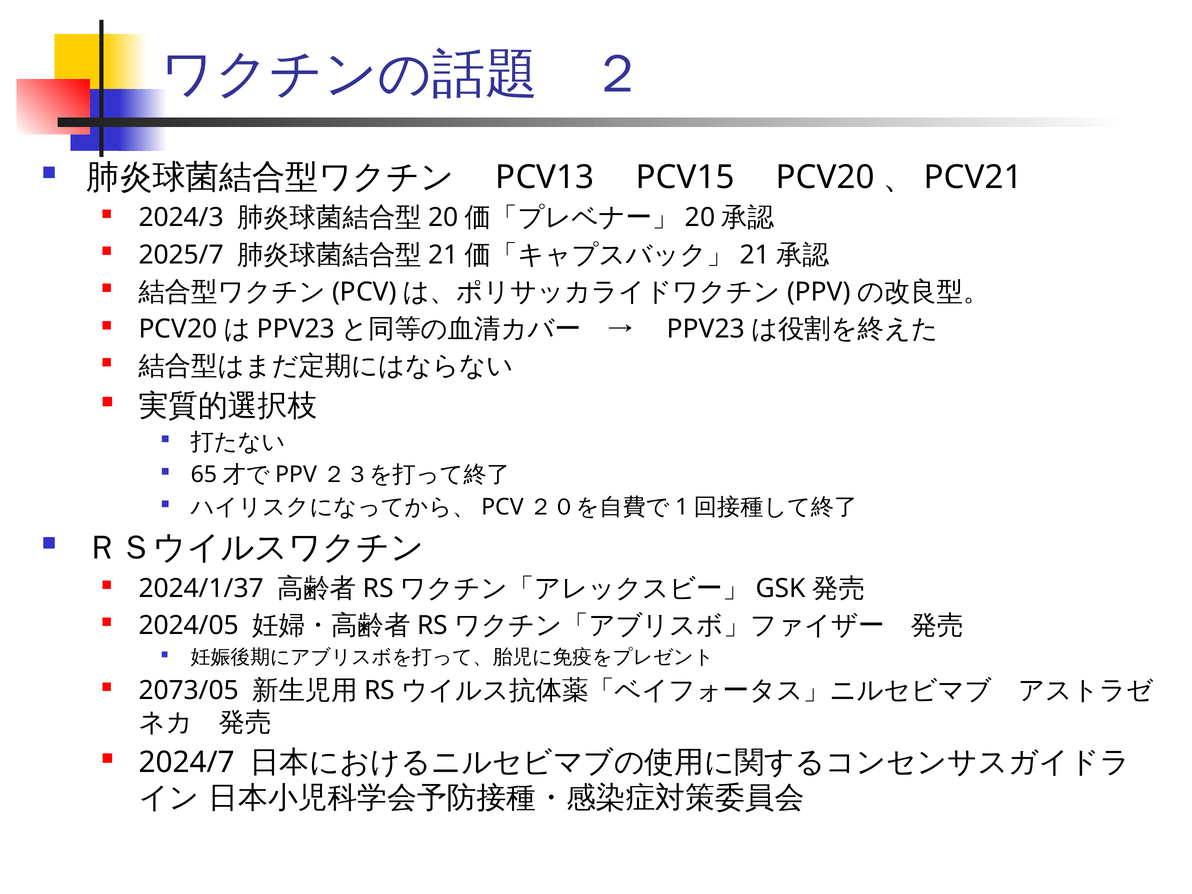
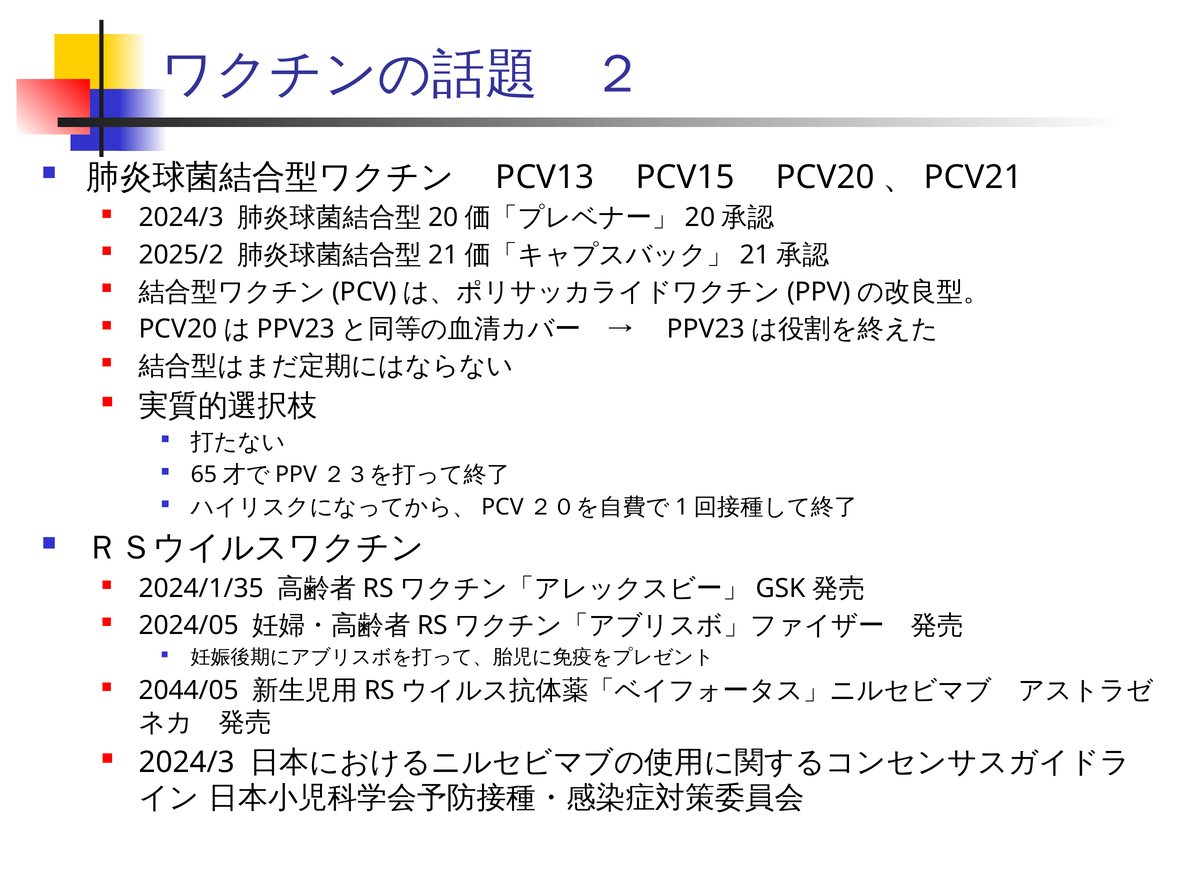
2025/7: 2025/7 -> 2025/2
2024/1/37: 2024/1/37 -> 2024/1/35
2073/05: 2073/05 -> 2044/05
2024/7 at (187, 762): 2024/7 -> 2024/3
